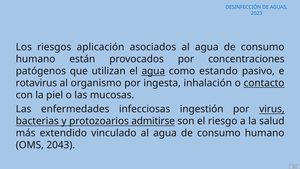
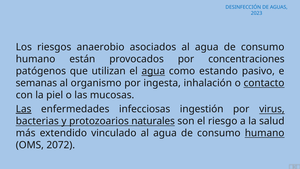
aplicación: aplicación -> anaerobio
rotavirus: rotavirus -> semanas
Las at (24, 109) underline: none -> present
admitirse: admitirse -> naturales
humano at (265, 133) underline: none -> present
2043: 2043 -> 2072
